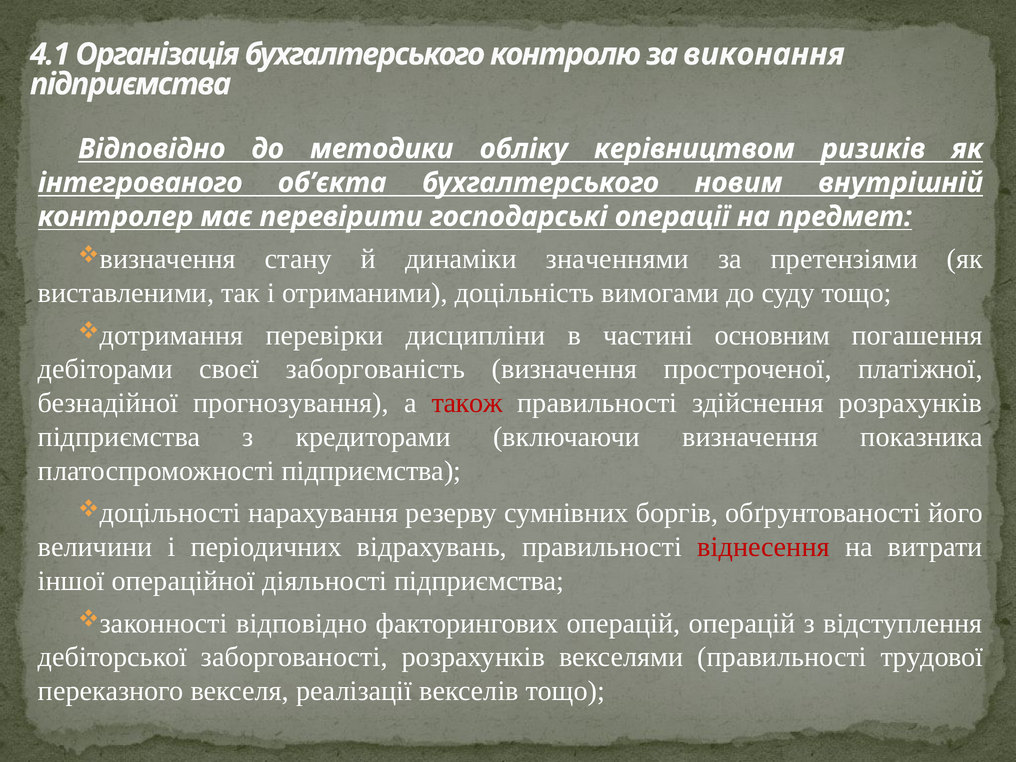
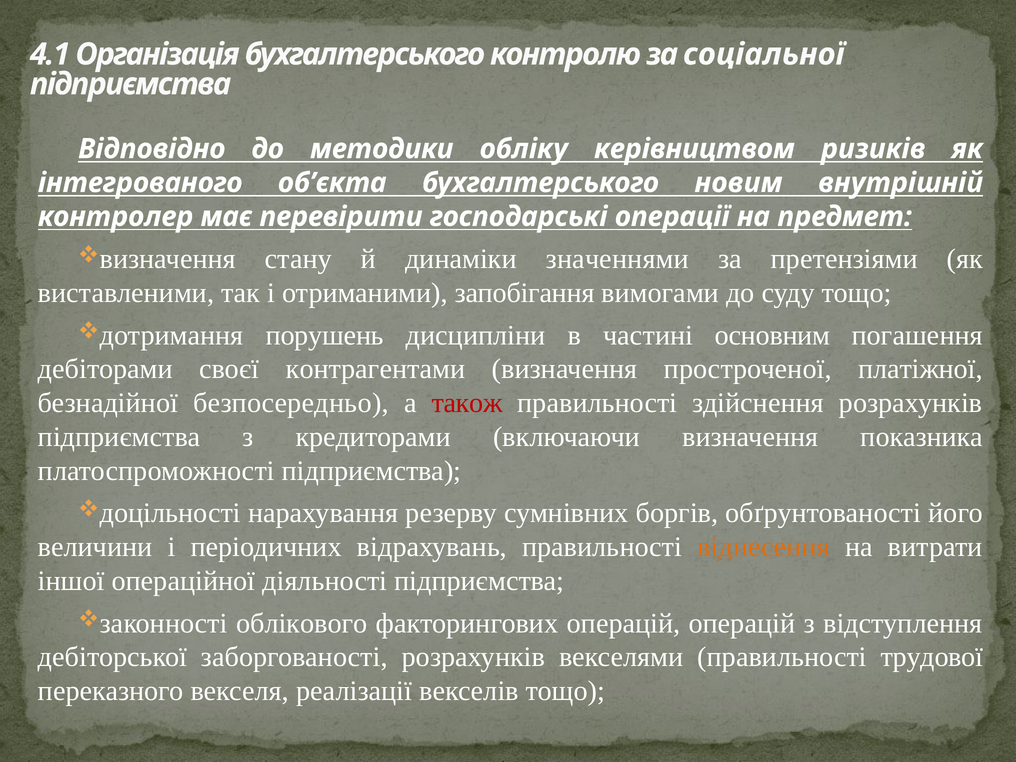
виконання: виконання -> соціальної
доцільність: доцільність -> запобігання
перевірки: перевірки -> порушень
заборгованість: заборгованість -> контрагентами
прогнозування: прогнозування -> безпосередньо
віднесення colour: red -> orange
відповідно at (302, 623): відповідно -> облікового
